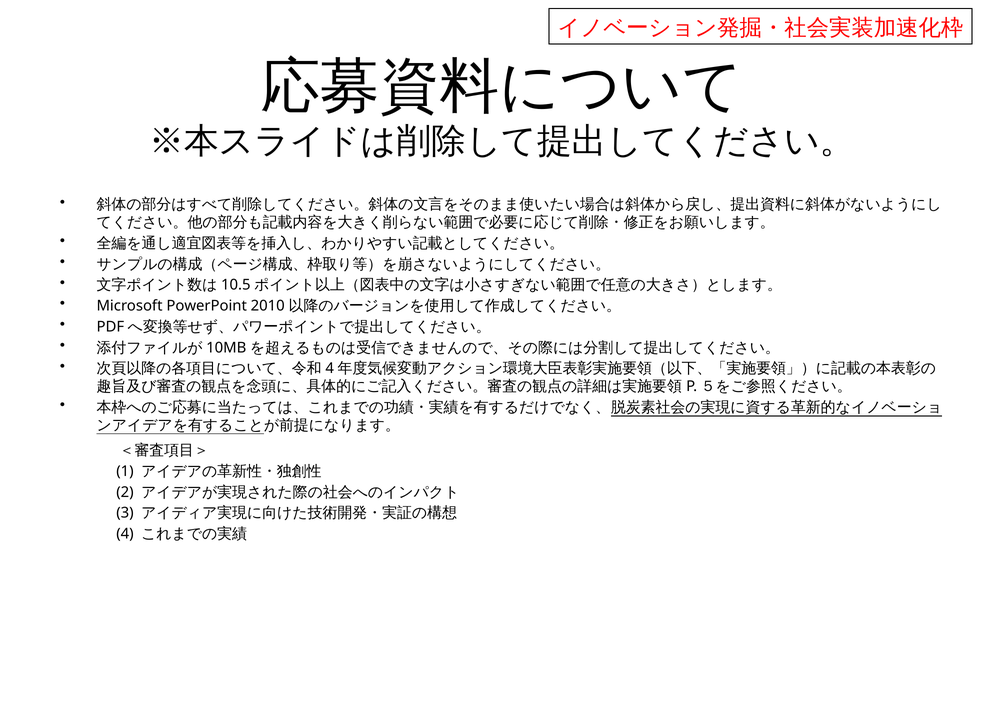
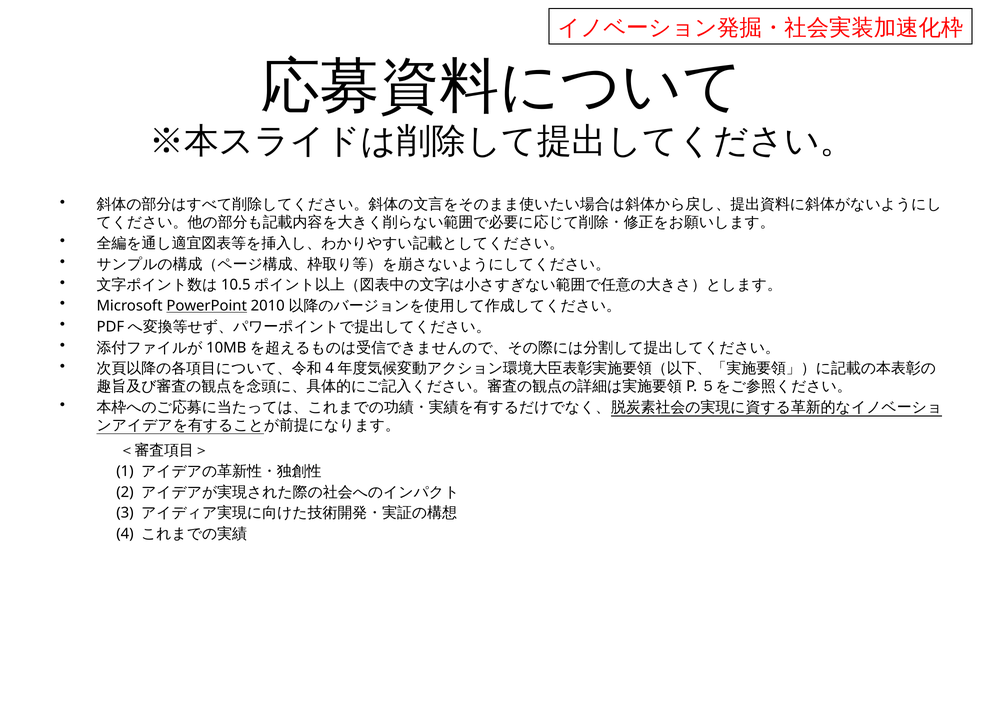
PowerPoint underline: none -> present
